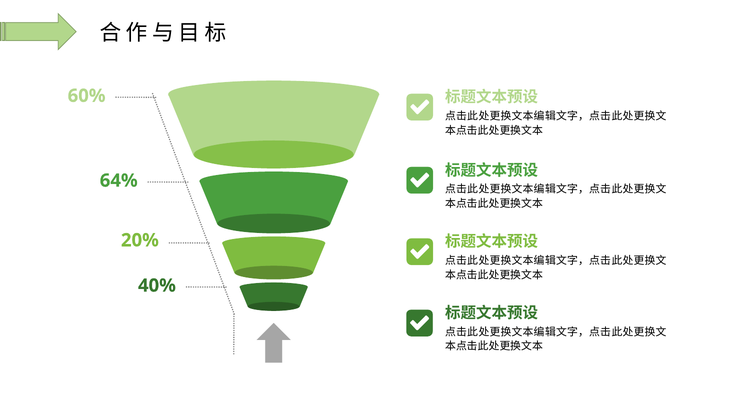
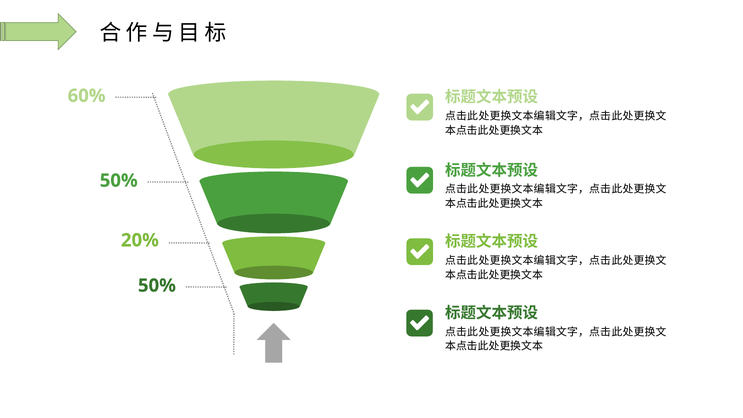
64% at (119, 181): 64% -> 50%
40% at (157, 286): 40% -> 50%
